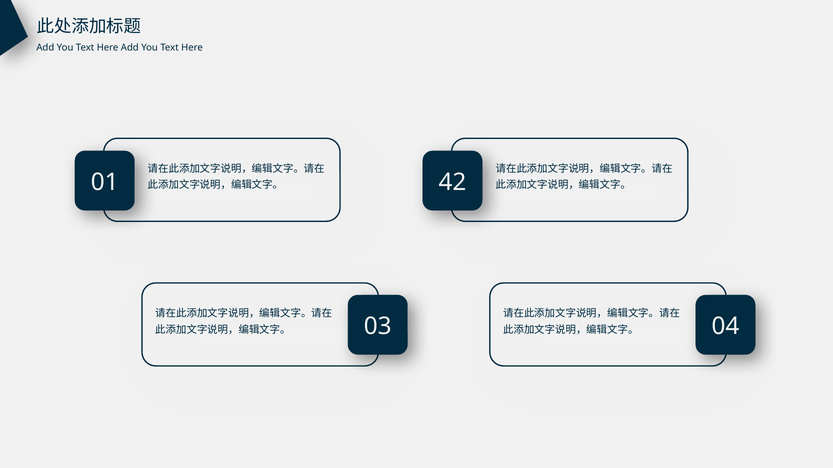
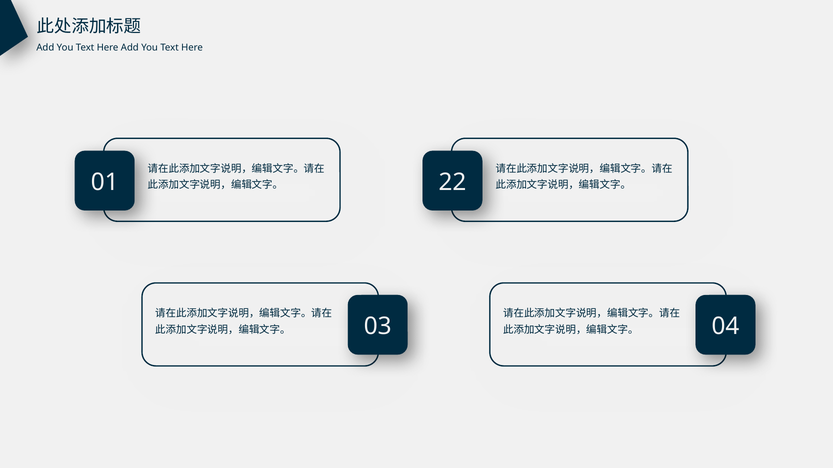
42: 42 -> 22
